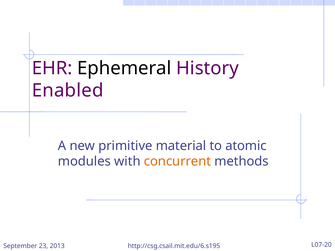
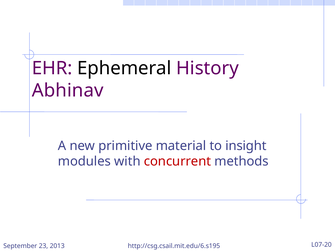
Enabled: Enabled -> Abhinav
atomic: atomic -> insight
concurrent colour: orange -> red
